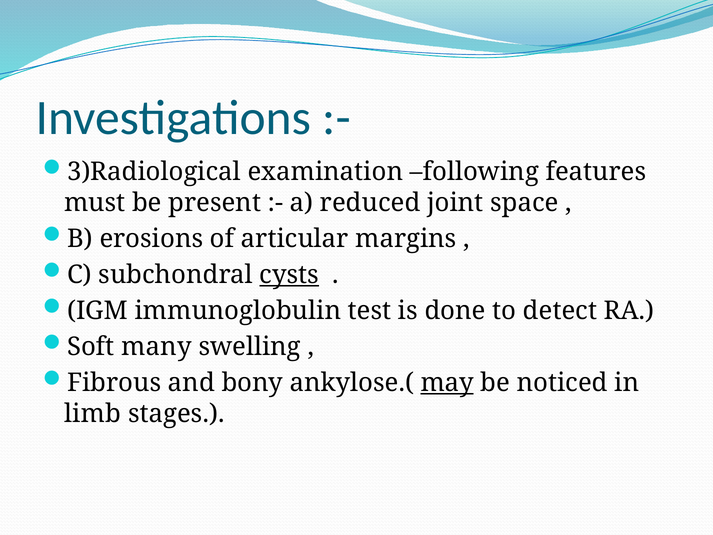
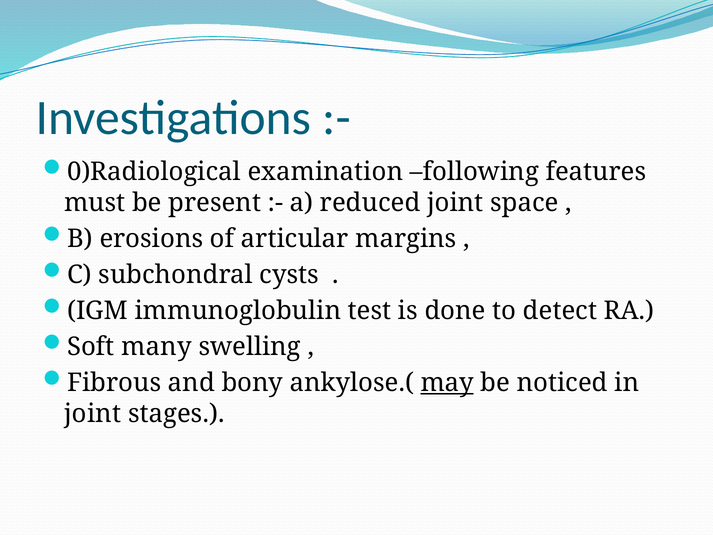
3)Radiological: 3)Radiological -> 0)Radiological
cysts underline: present -> none
limb at (93, 413): limb -> joint
